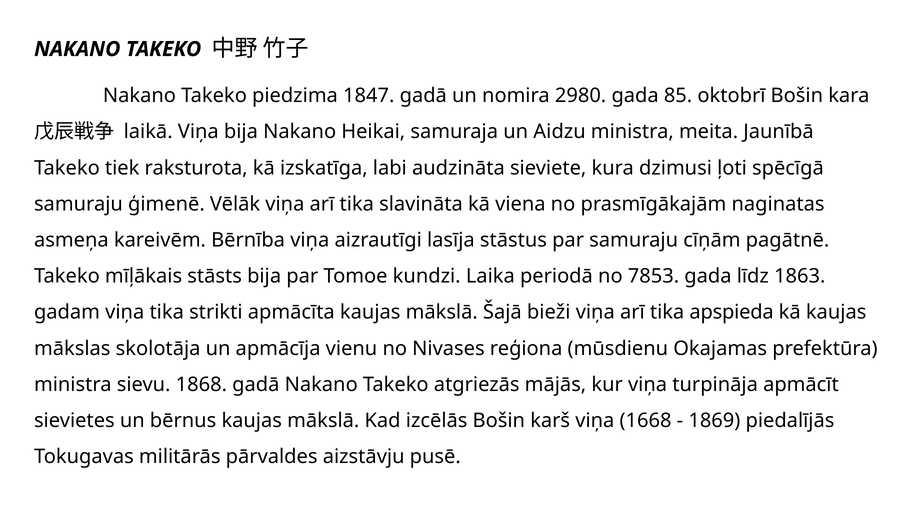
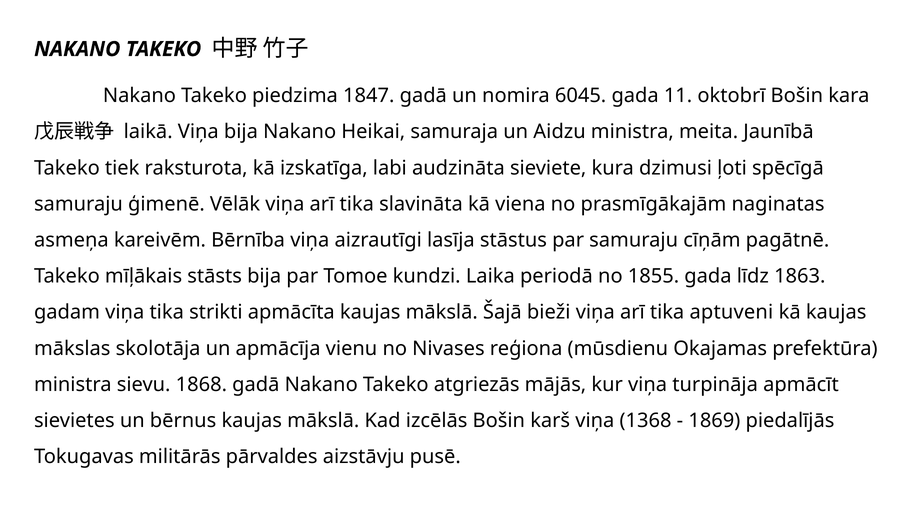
2980: 2980 -> 6045
85: 85 -> 11
7853: 7853 -> 1855
apspieda: apspieda -> aptuveni
1668: 1668 -> 1368
